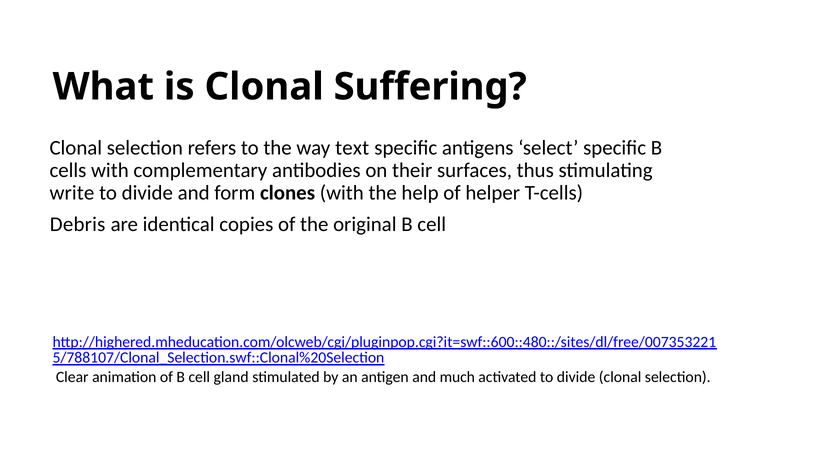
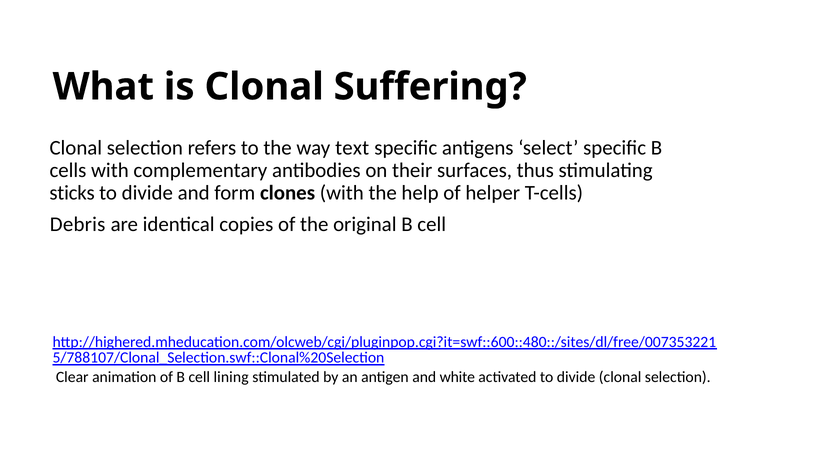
write: write -> sticks
gland: gland -> lining
much: much -> white
